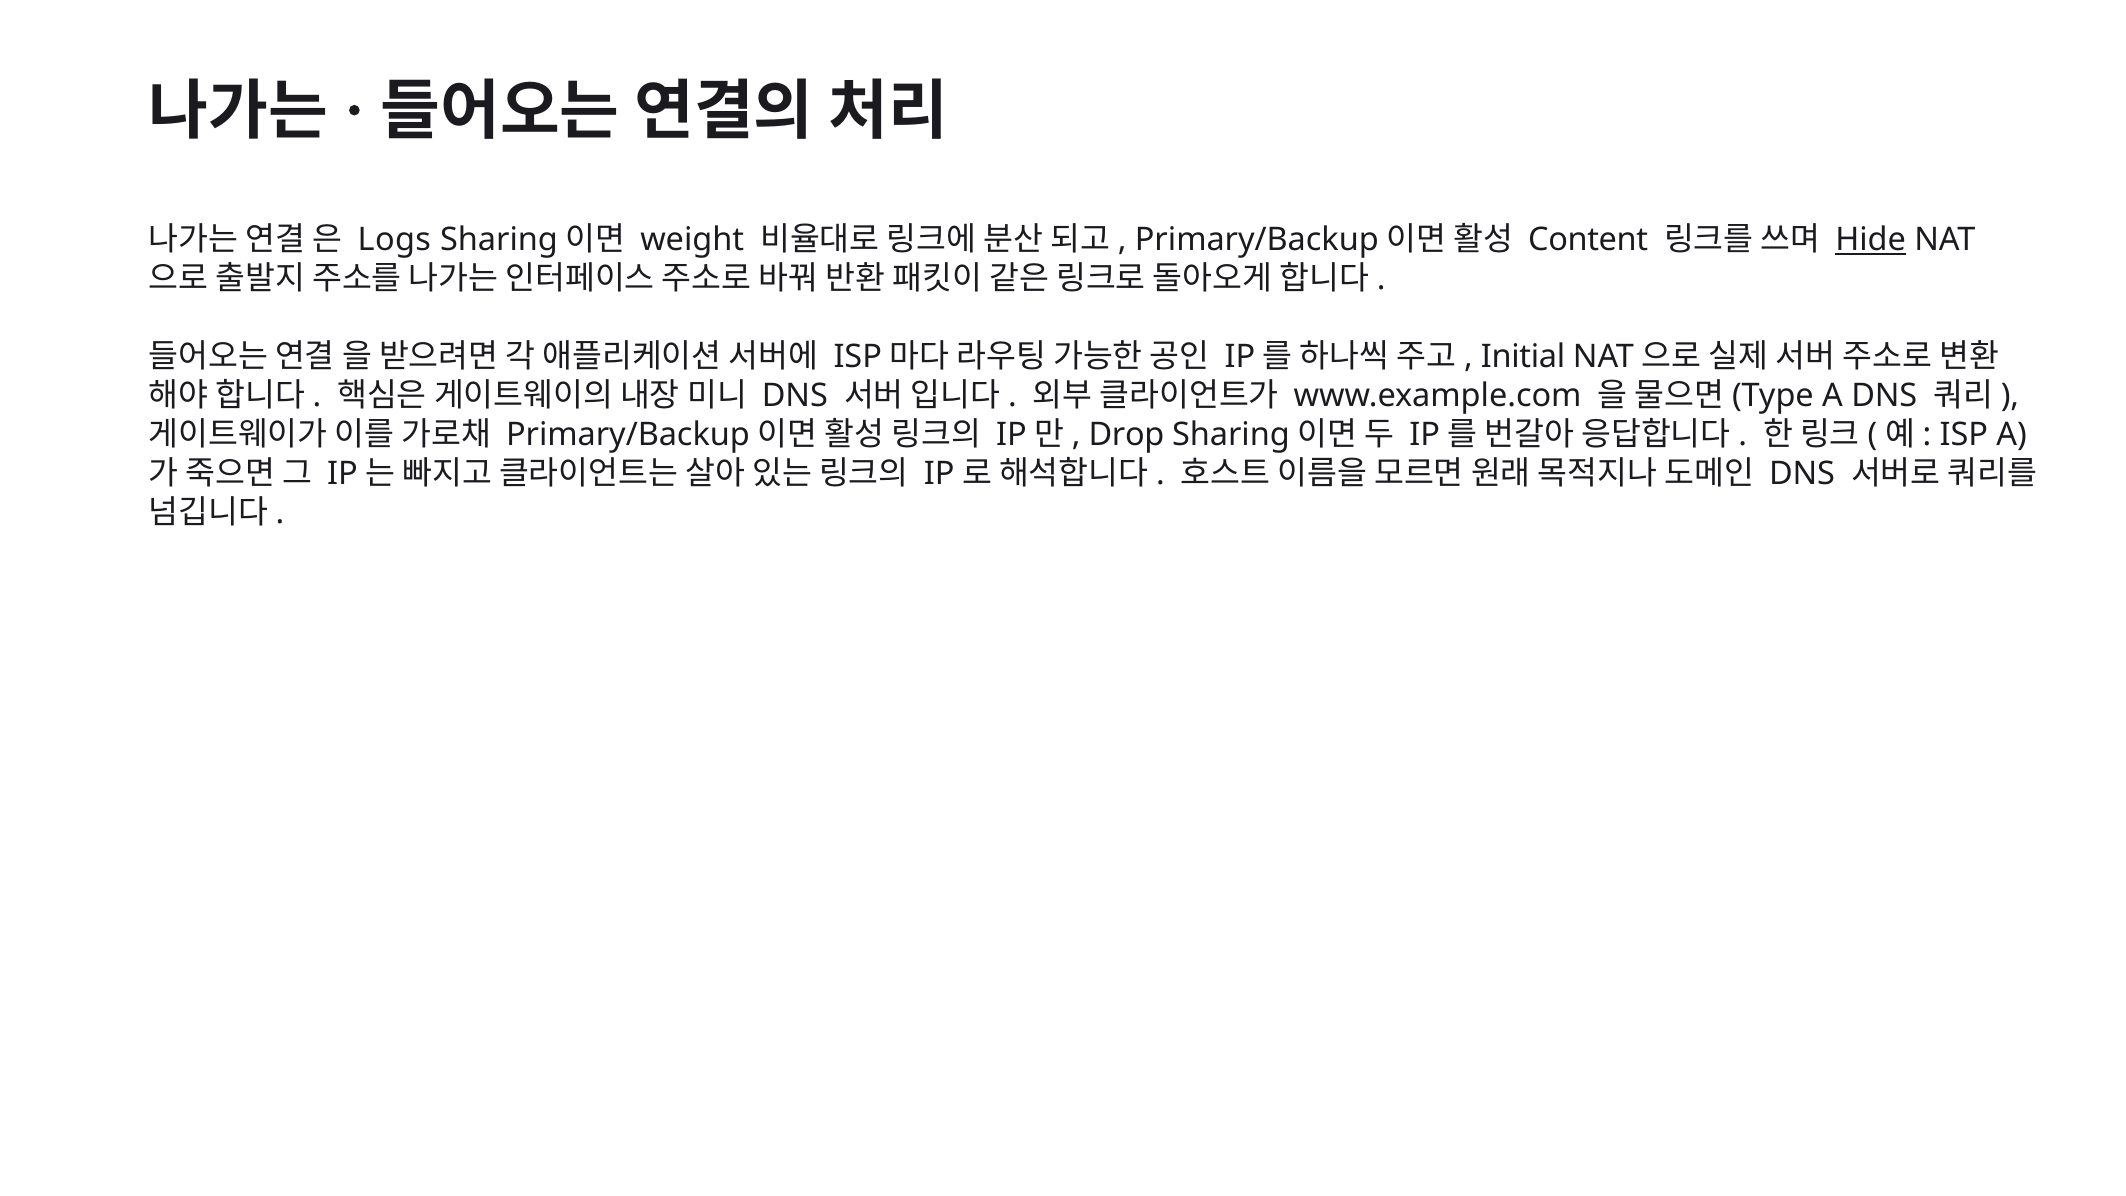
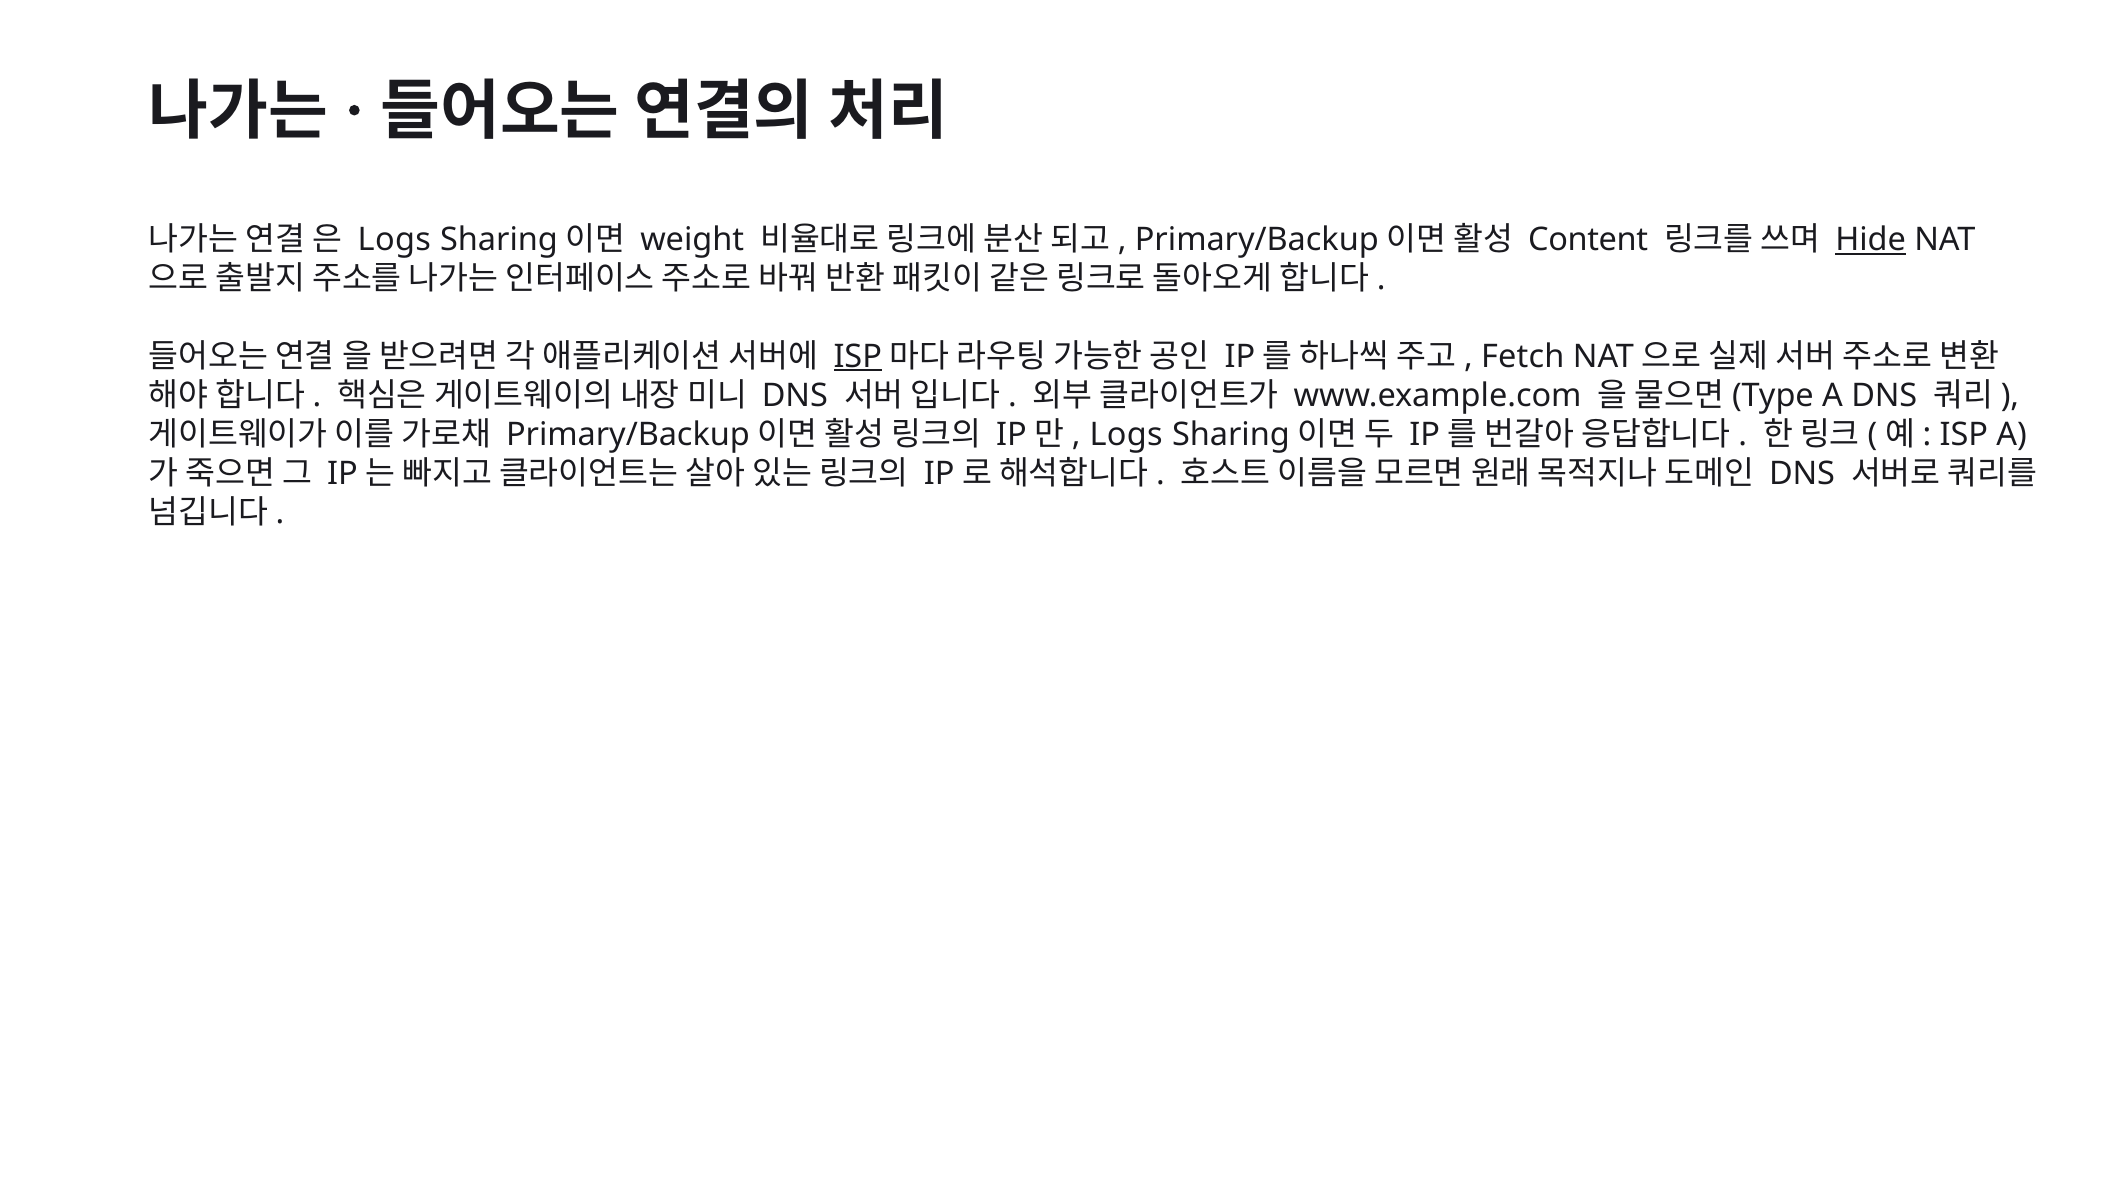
ISP at (858, 356) underline: none -> present
Initial: Initial -> Fetch
Drop at (1126, 434): Drop -> Logs
